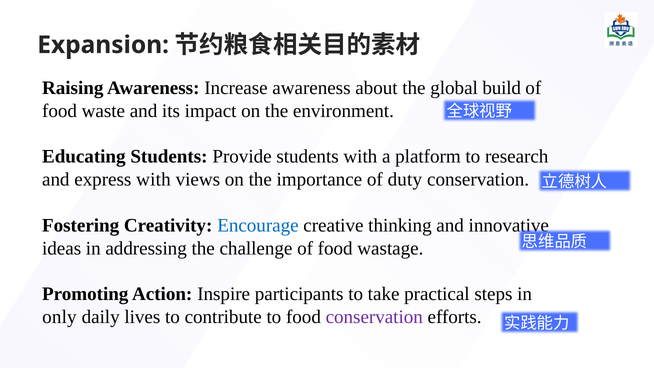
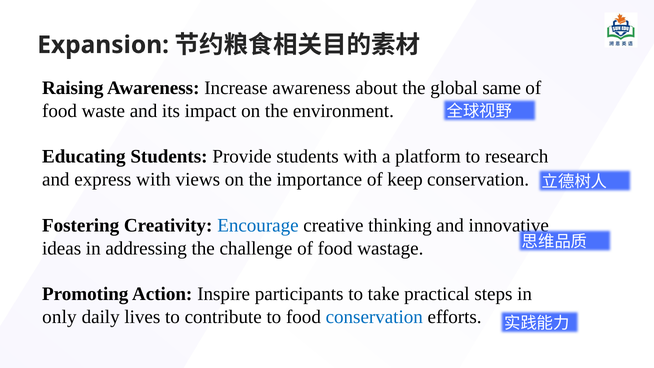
build: build -> same
duty: duty -> keep
conservation at (374, 317) colour: purple -> blue
